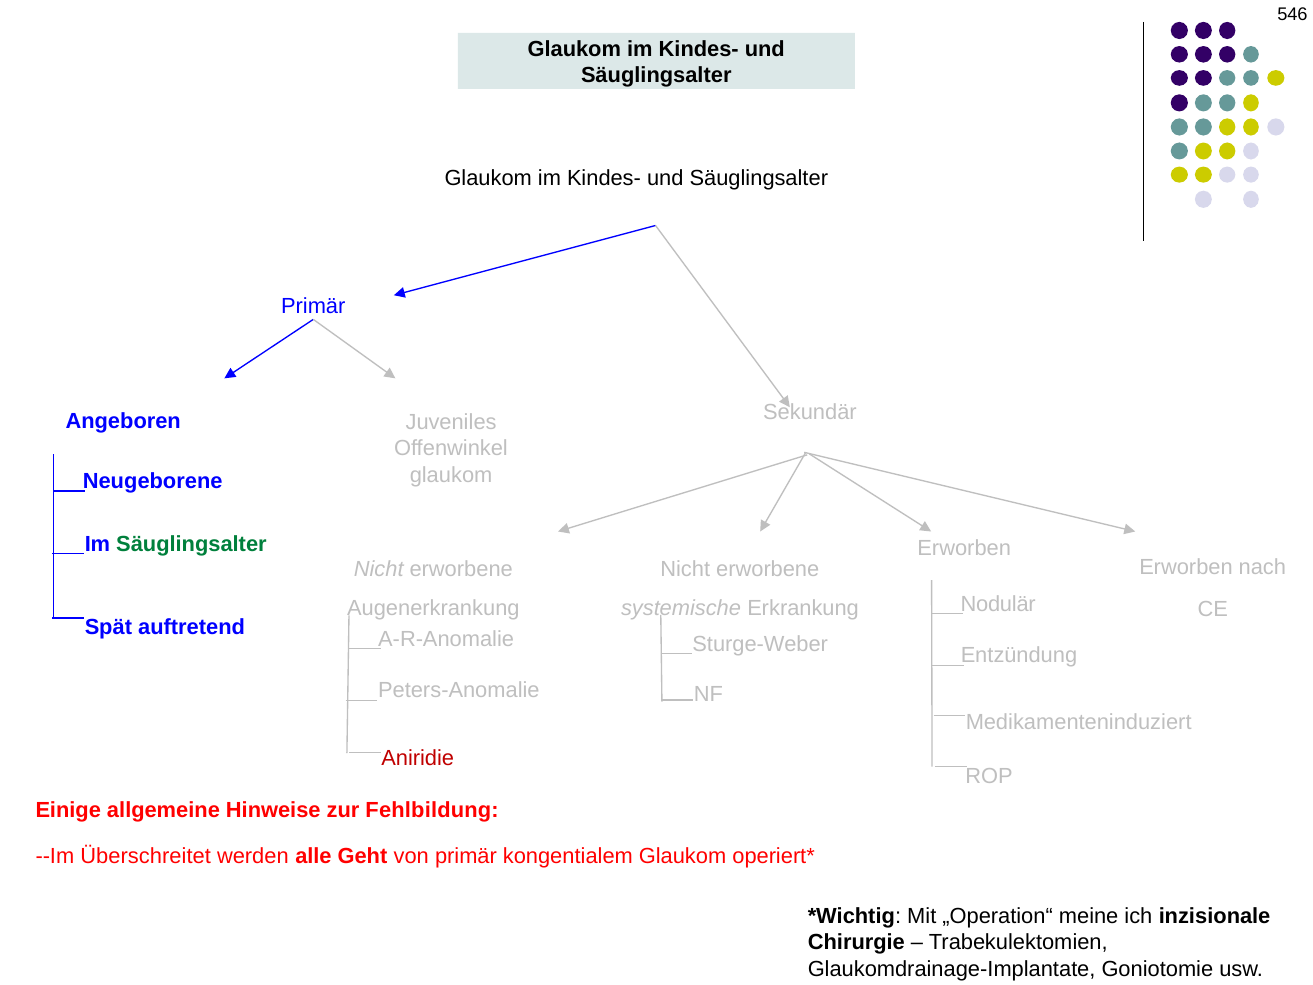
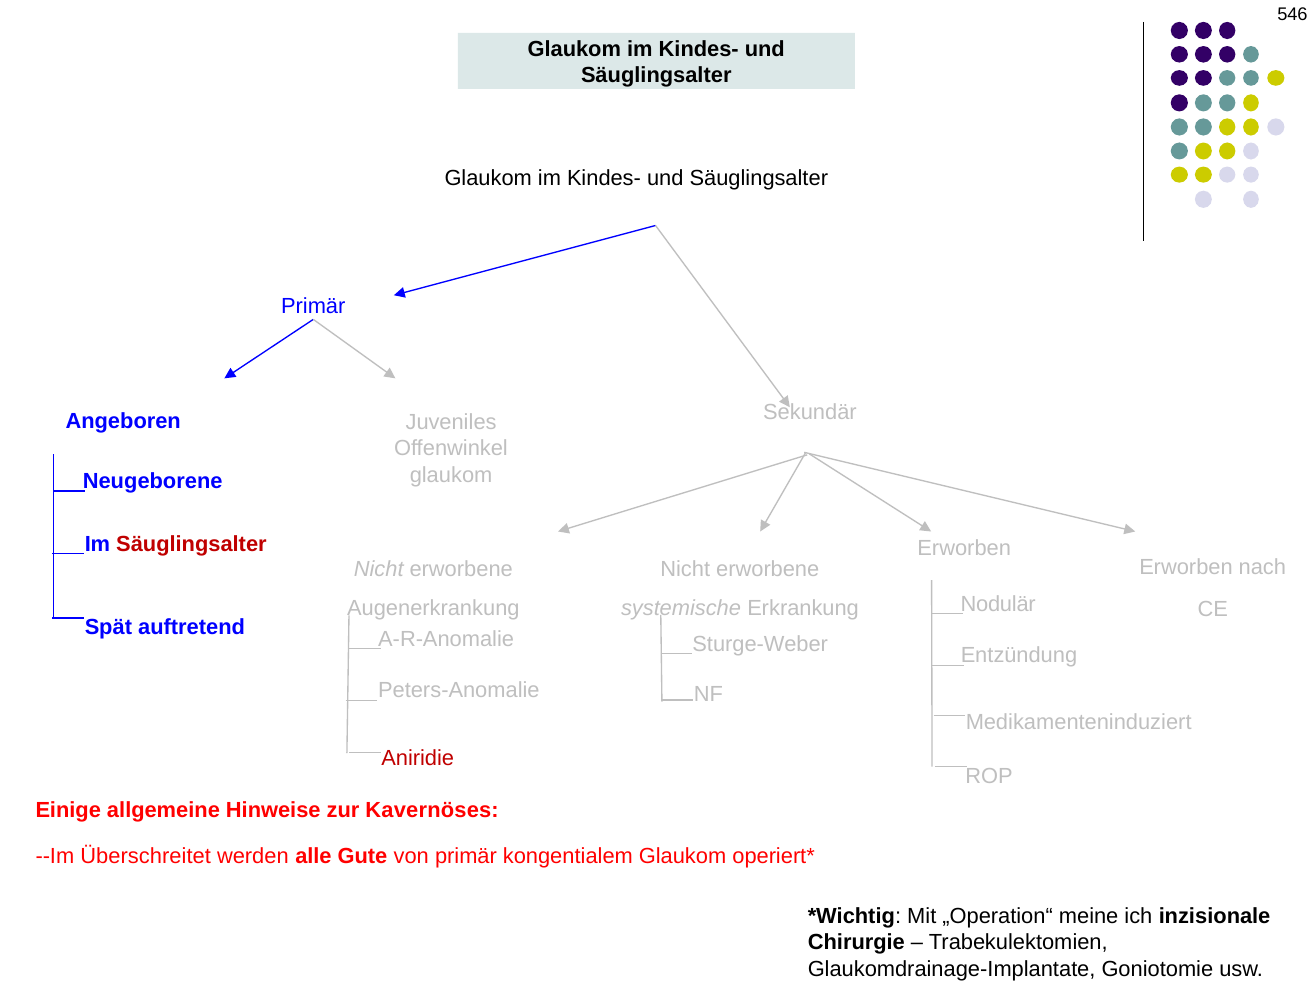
Säuglingsalter at (191, 544) colour: green -> red
Fehlbildung: Fehlbildung -> Kavernöses
Geht: Geht -> Gute
